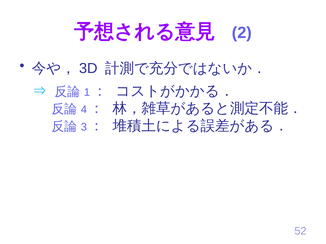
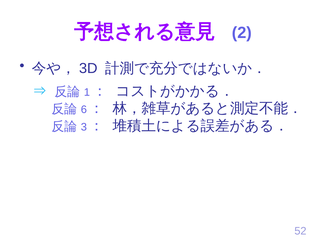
4: 4 -> 6
